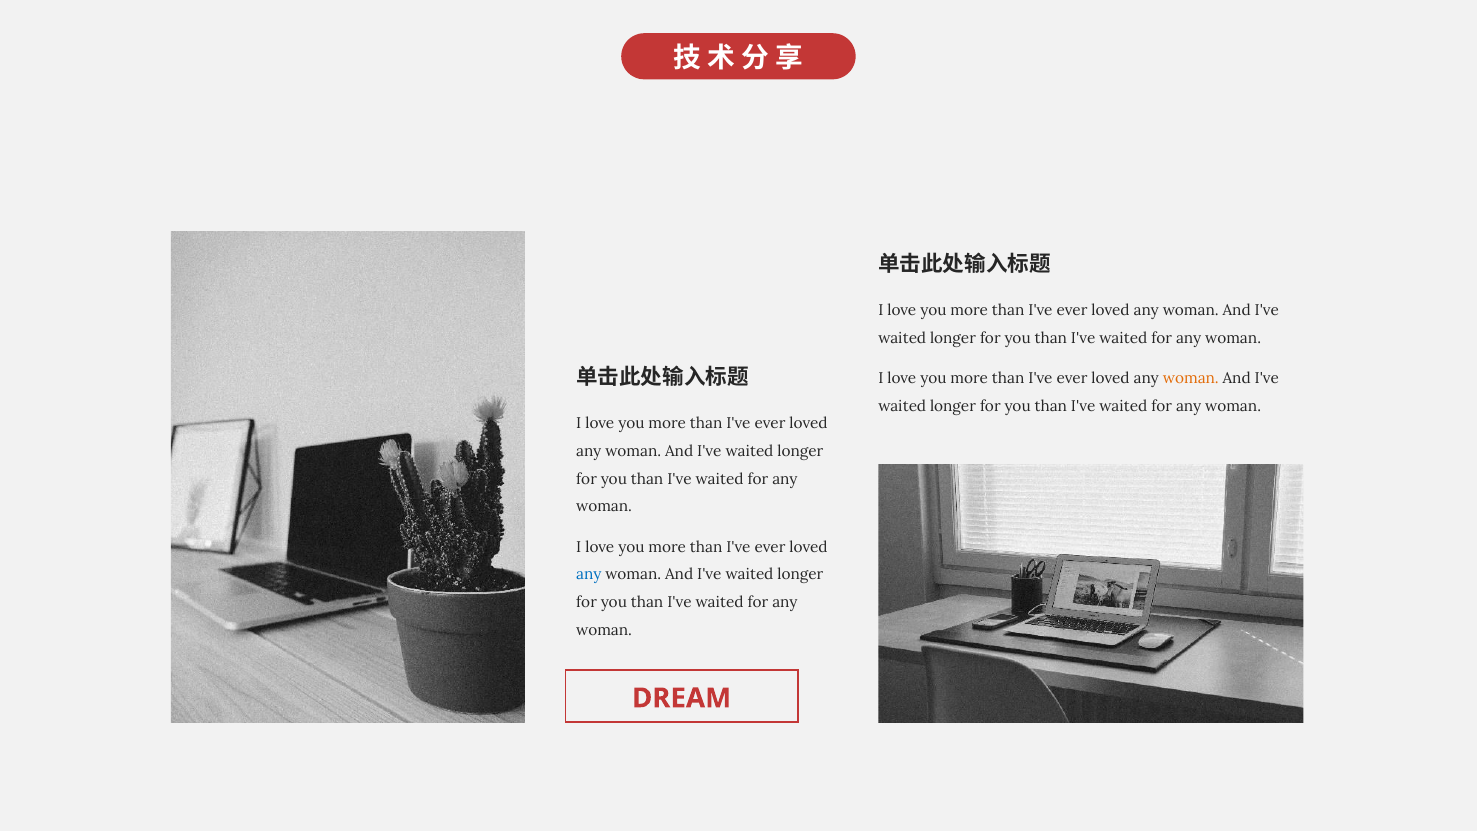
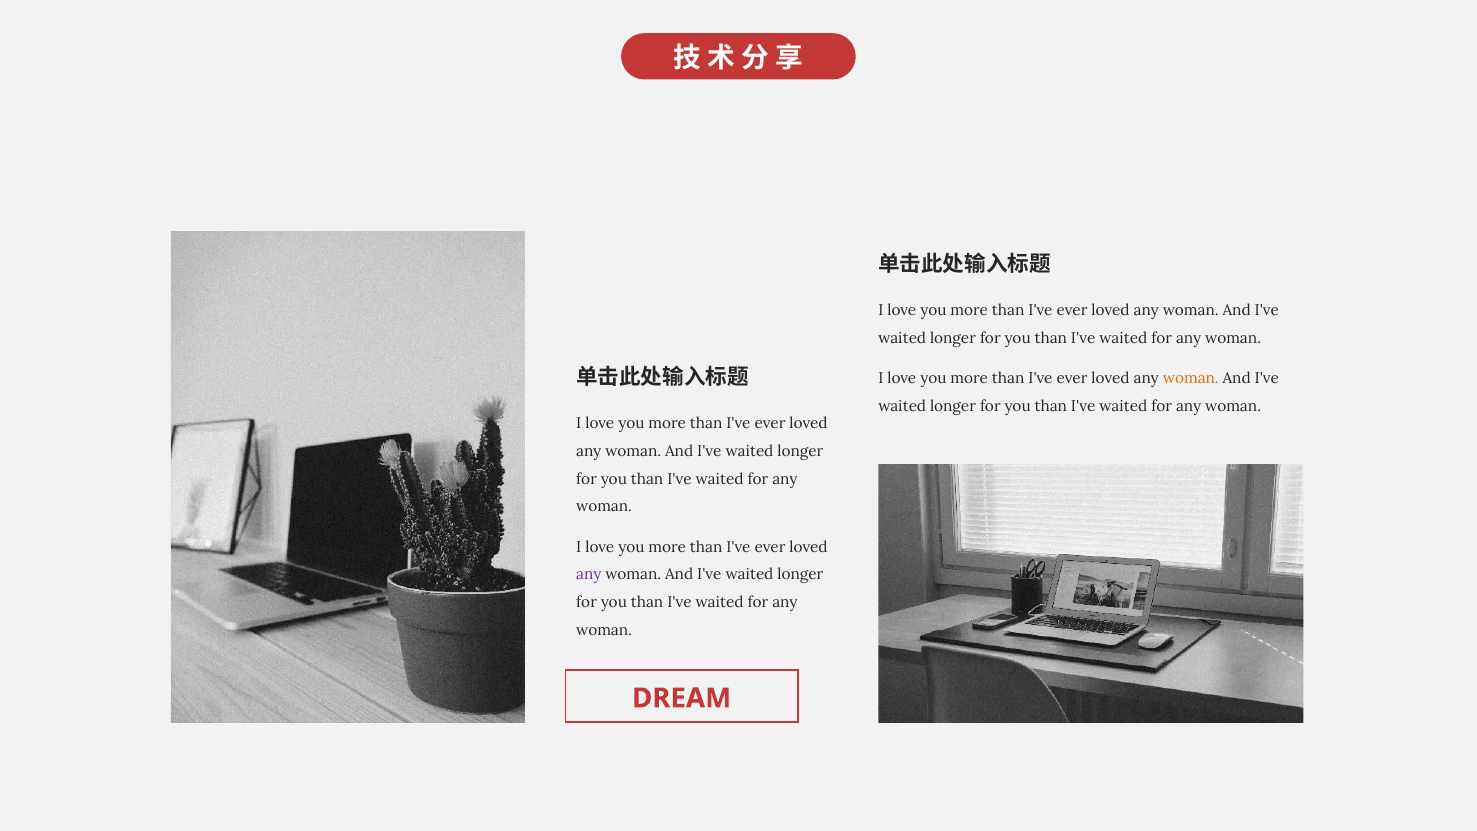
any at (589, 575) colour: blue -> purple
